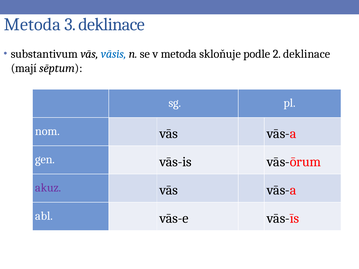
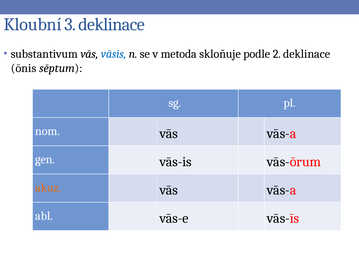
Metoda at (32, 24): Metoda -> Kloubní
mají: mají -> ōnis
akuz colour: purple -> orange
